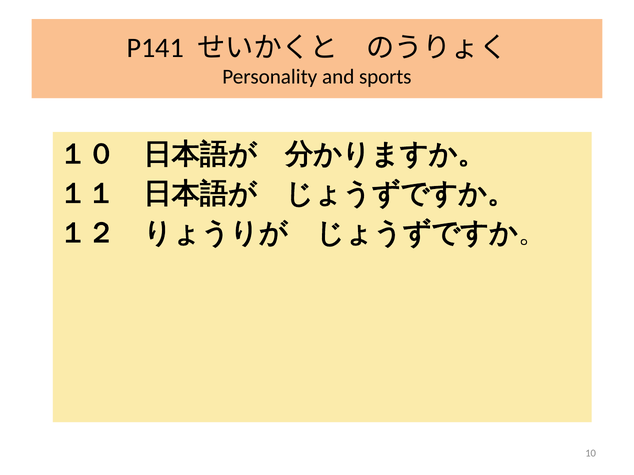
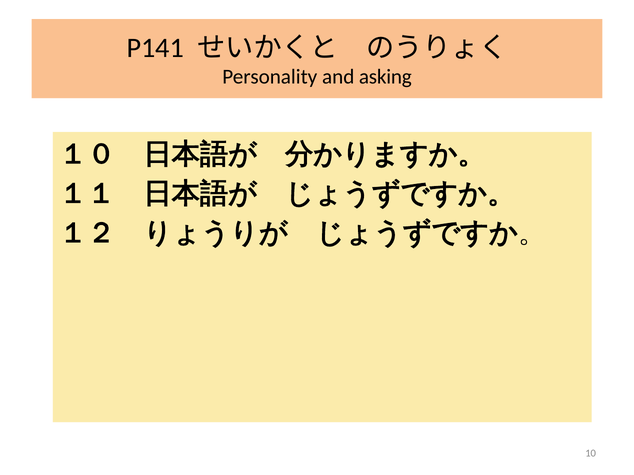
sports: sports -> asking
